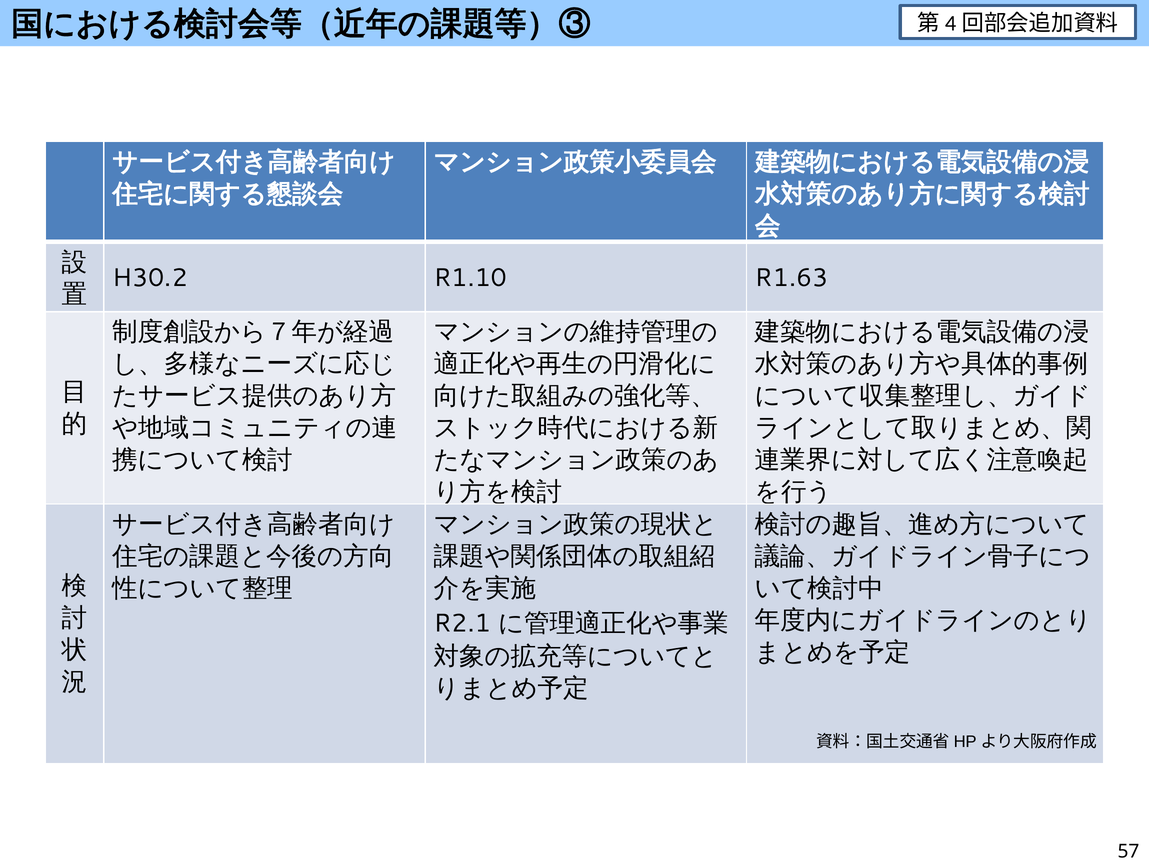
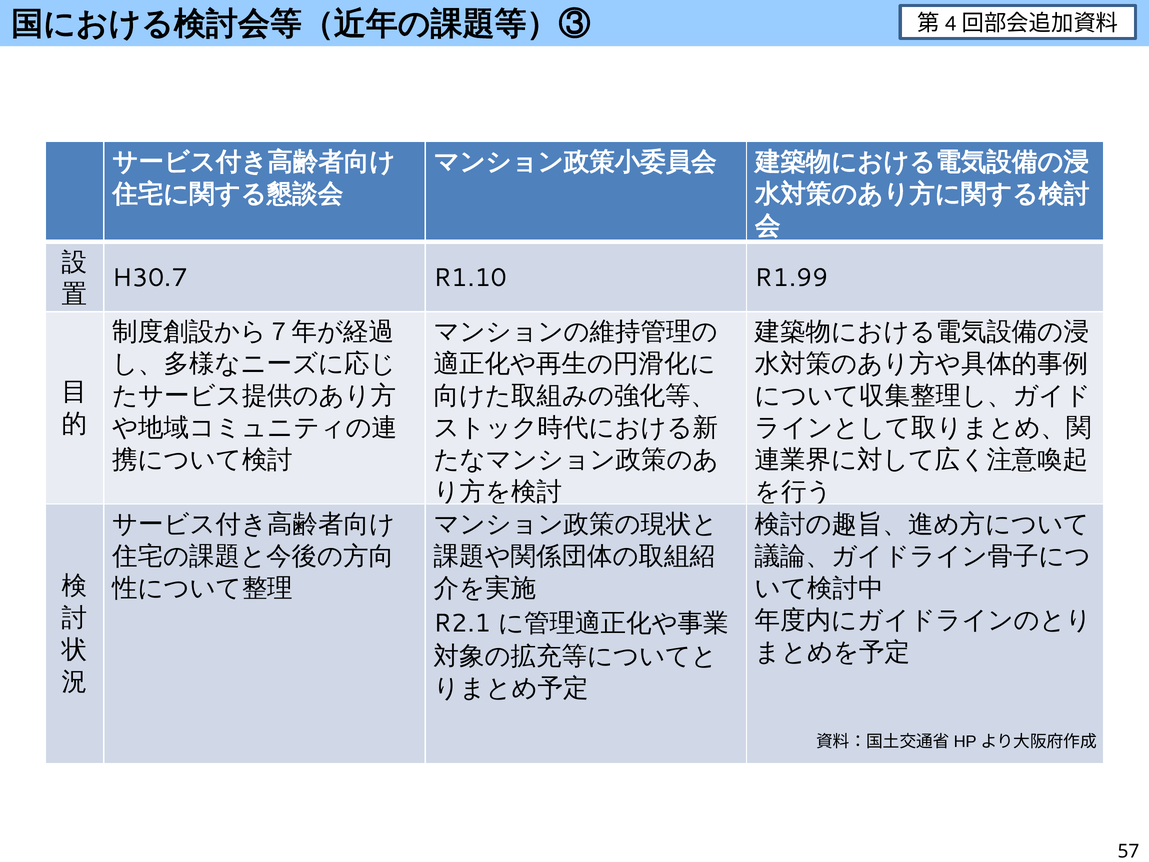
H30.2: H30.2 -> H30.7
R1.63: R1.63 -> R1.99
